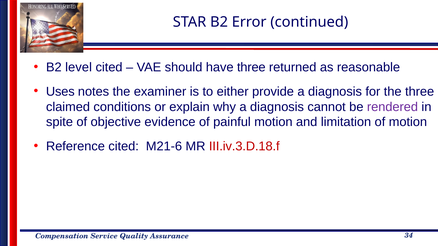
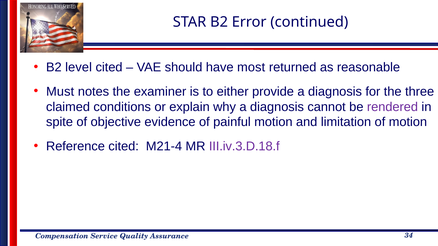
have three: three -> most
Uses: Uses -> Must
M21-6: M21-6 -> M21-4
III.iv.3.D.18.f colour: red -> purple
